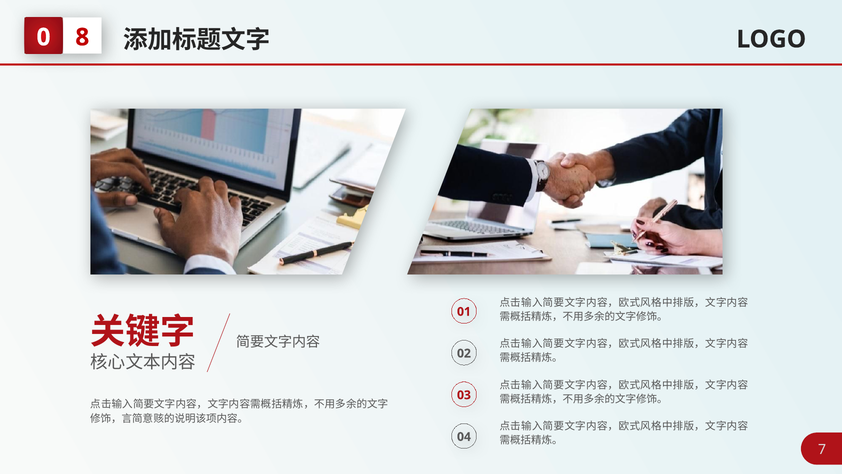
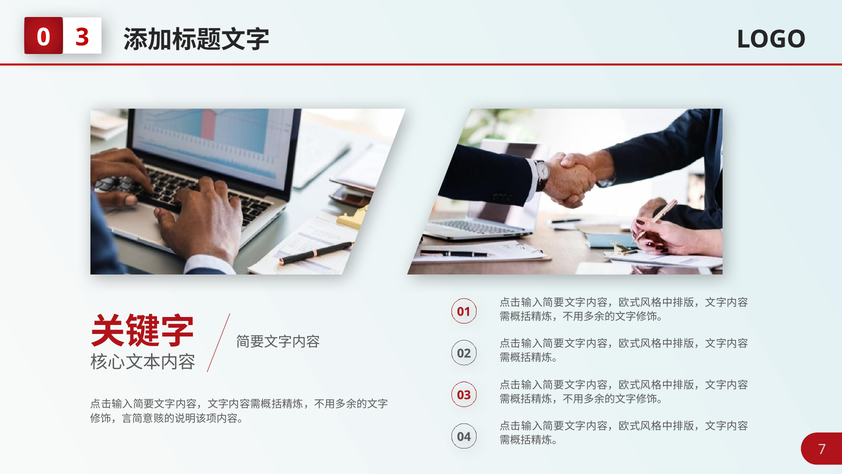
8: 8 -> 3
